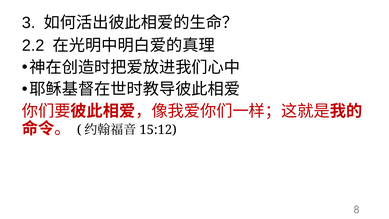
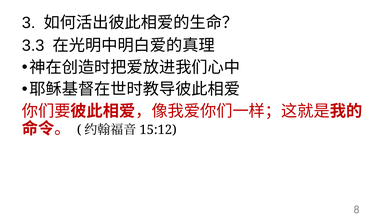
2.2: 2.2 -> 3.3
